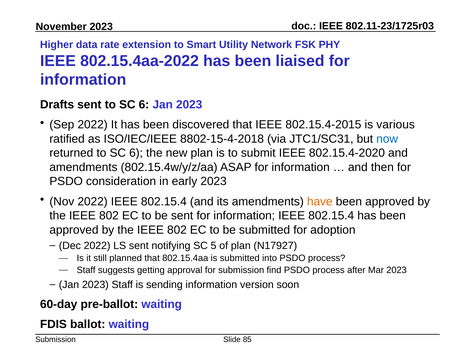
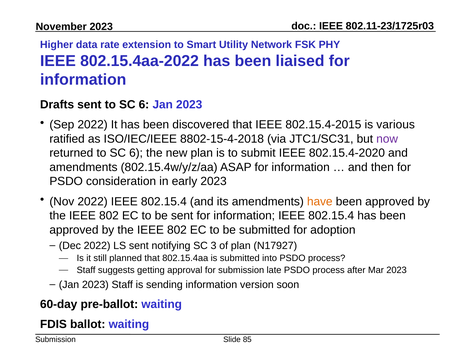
now colour: blue -> purple
5: 5 -> 3
find: find -> late
